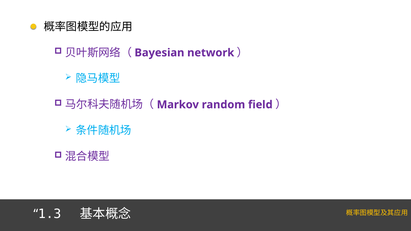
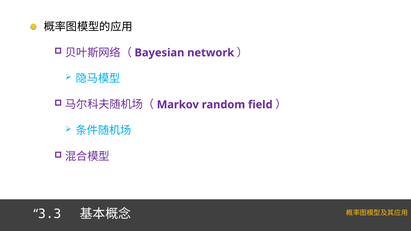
1.3: 1.3 -> 3.3
